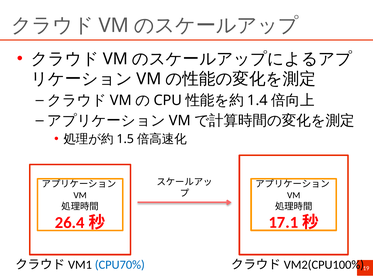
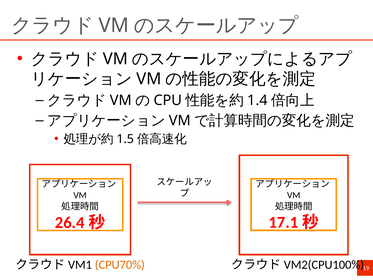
CPU70% colour: blue -> orange
